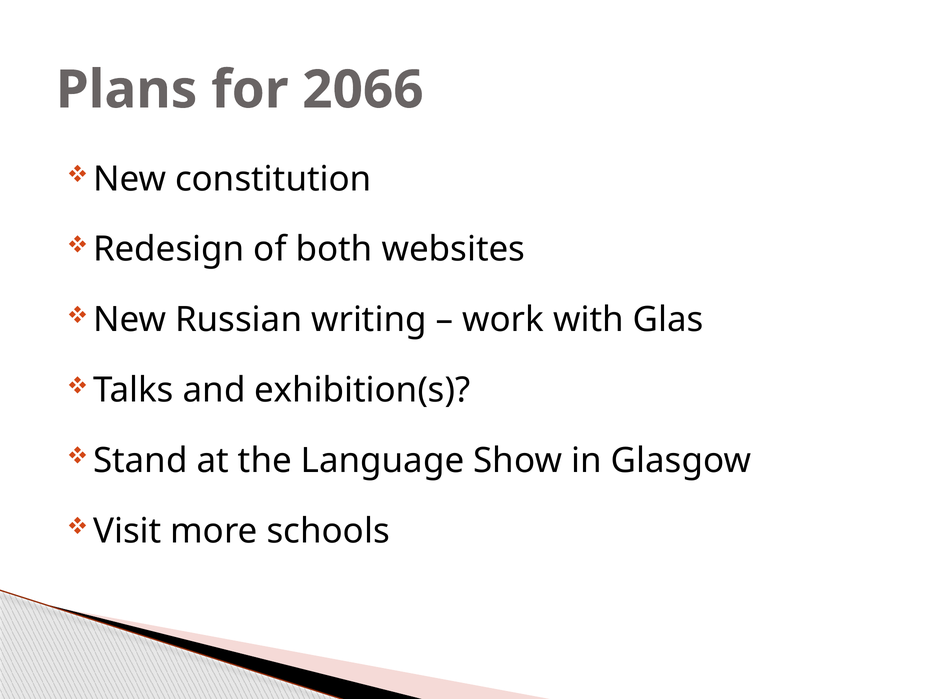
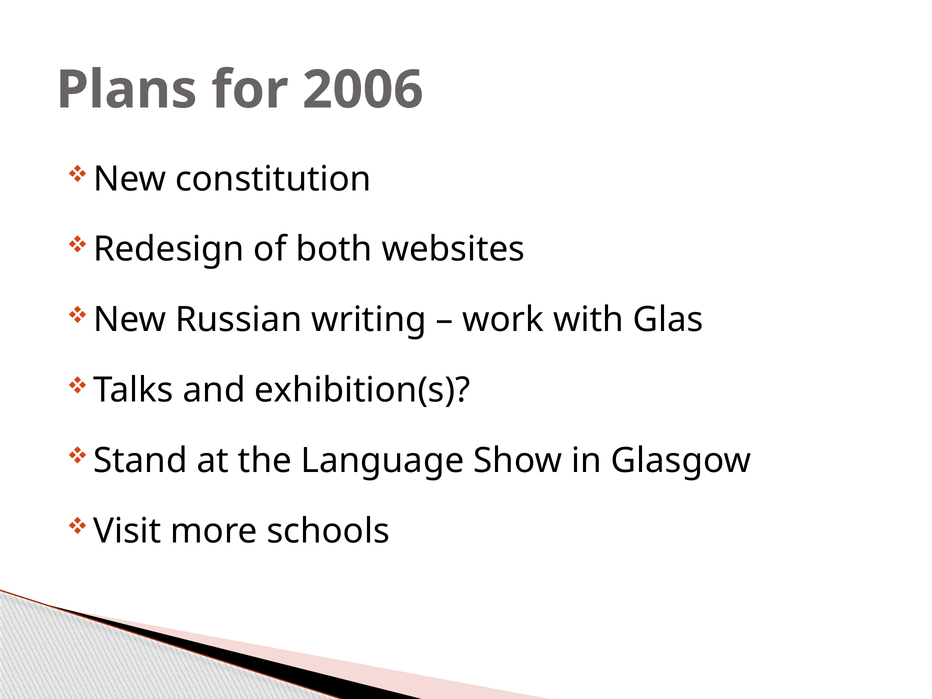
2066: 2066 -> 2006
